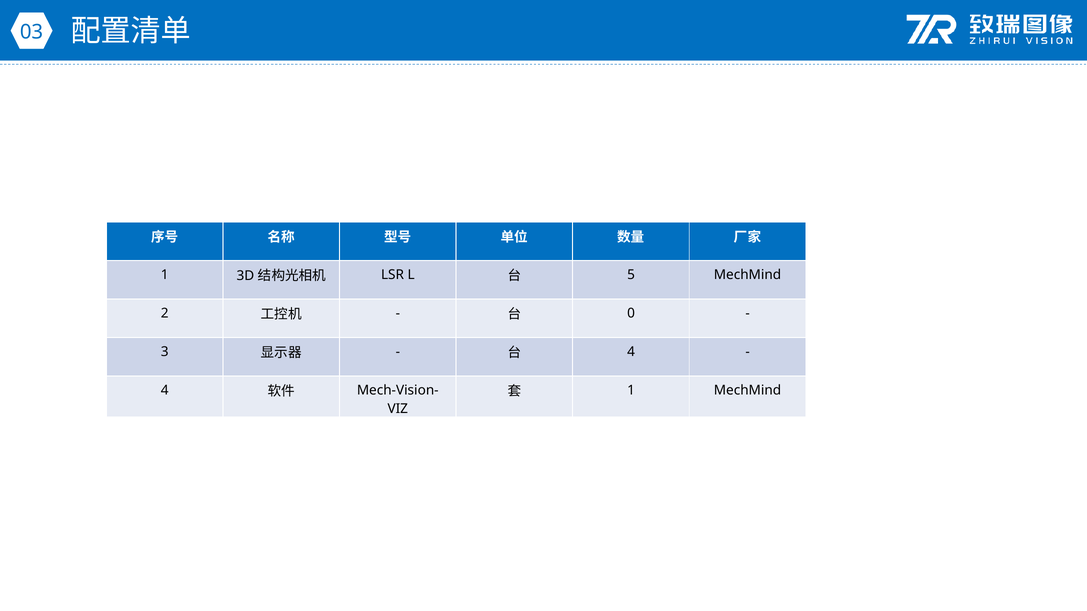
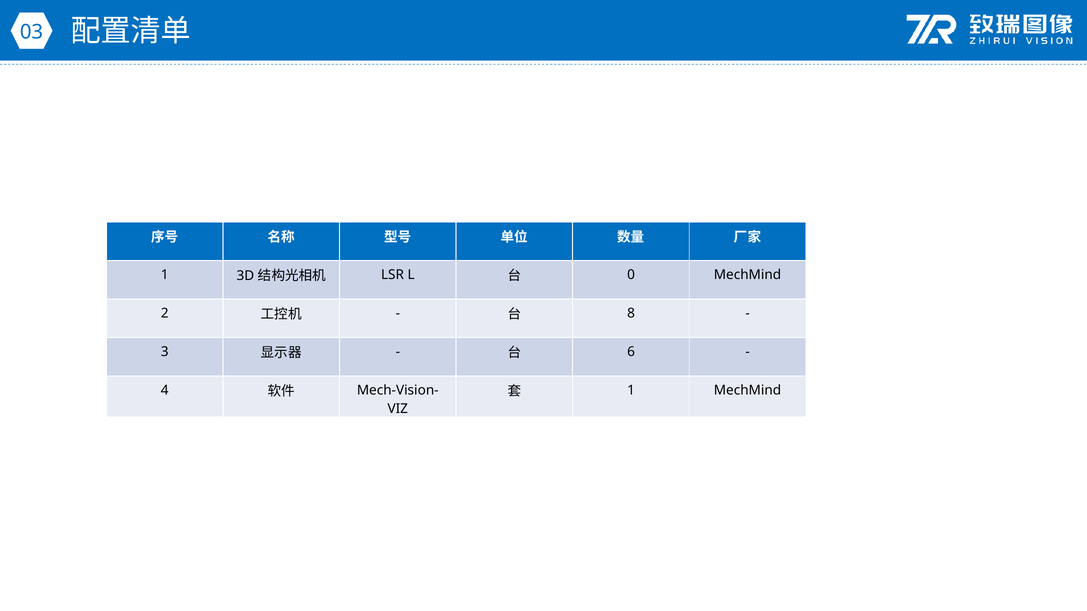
5: 5 -> 0
0: 0 -> 8
4 at (631, 352): 4 -> 6
